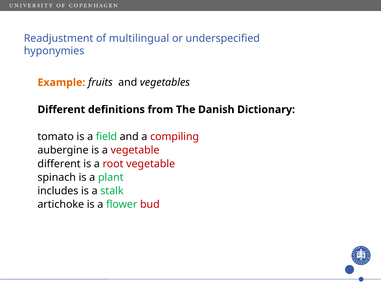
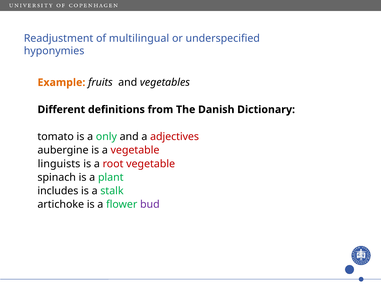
field: field -> only
compiling: compiling -> adjectives
different at (59, 164): different -> linguists
bud colour: red -> purple
